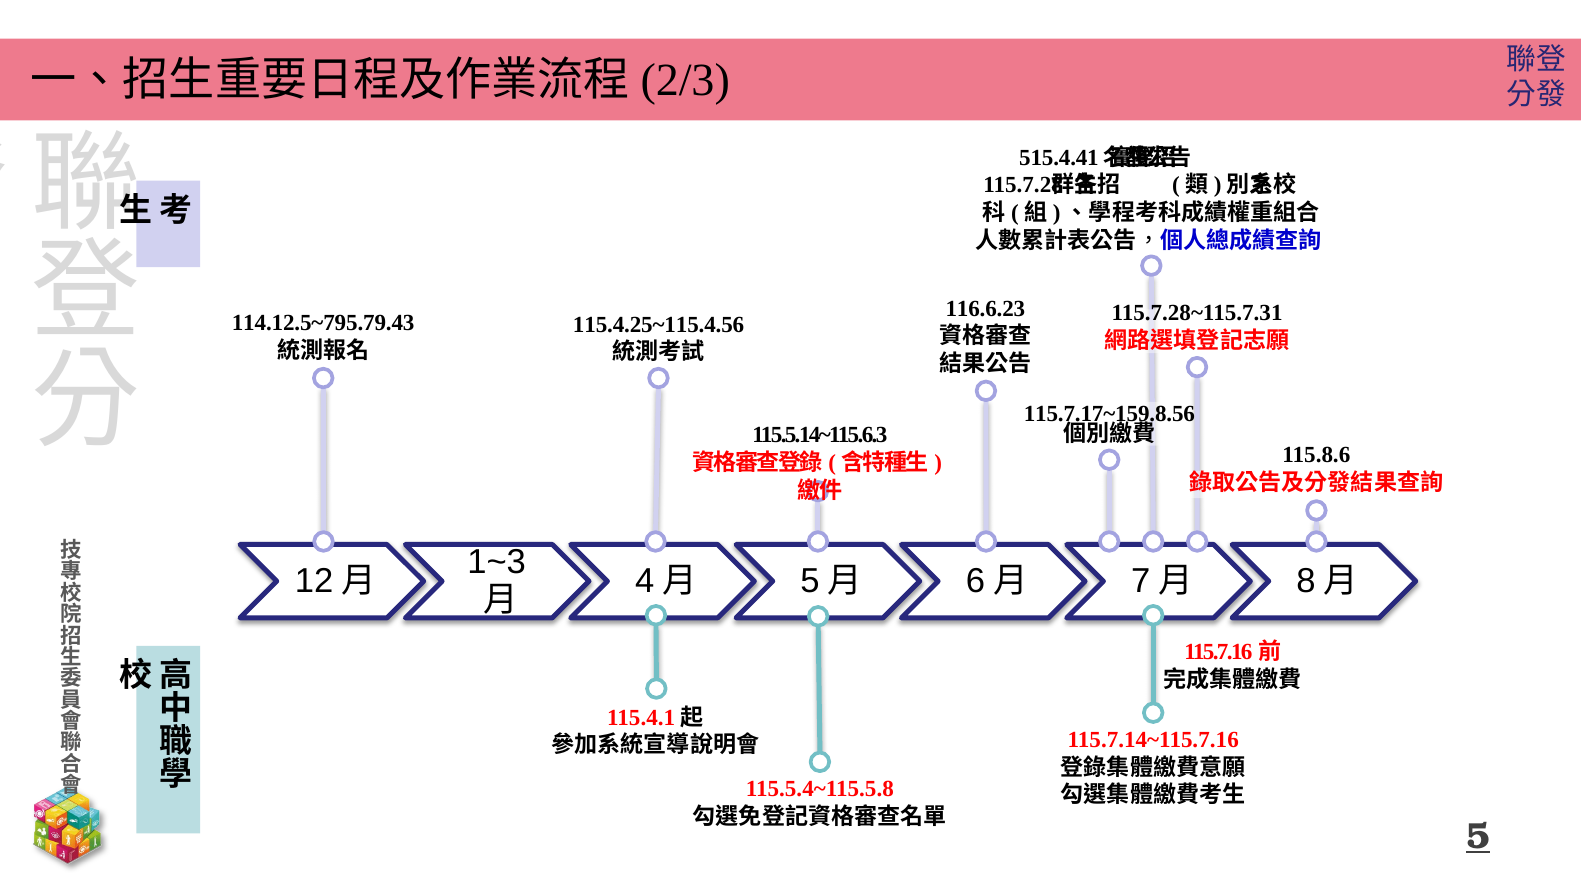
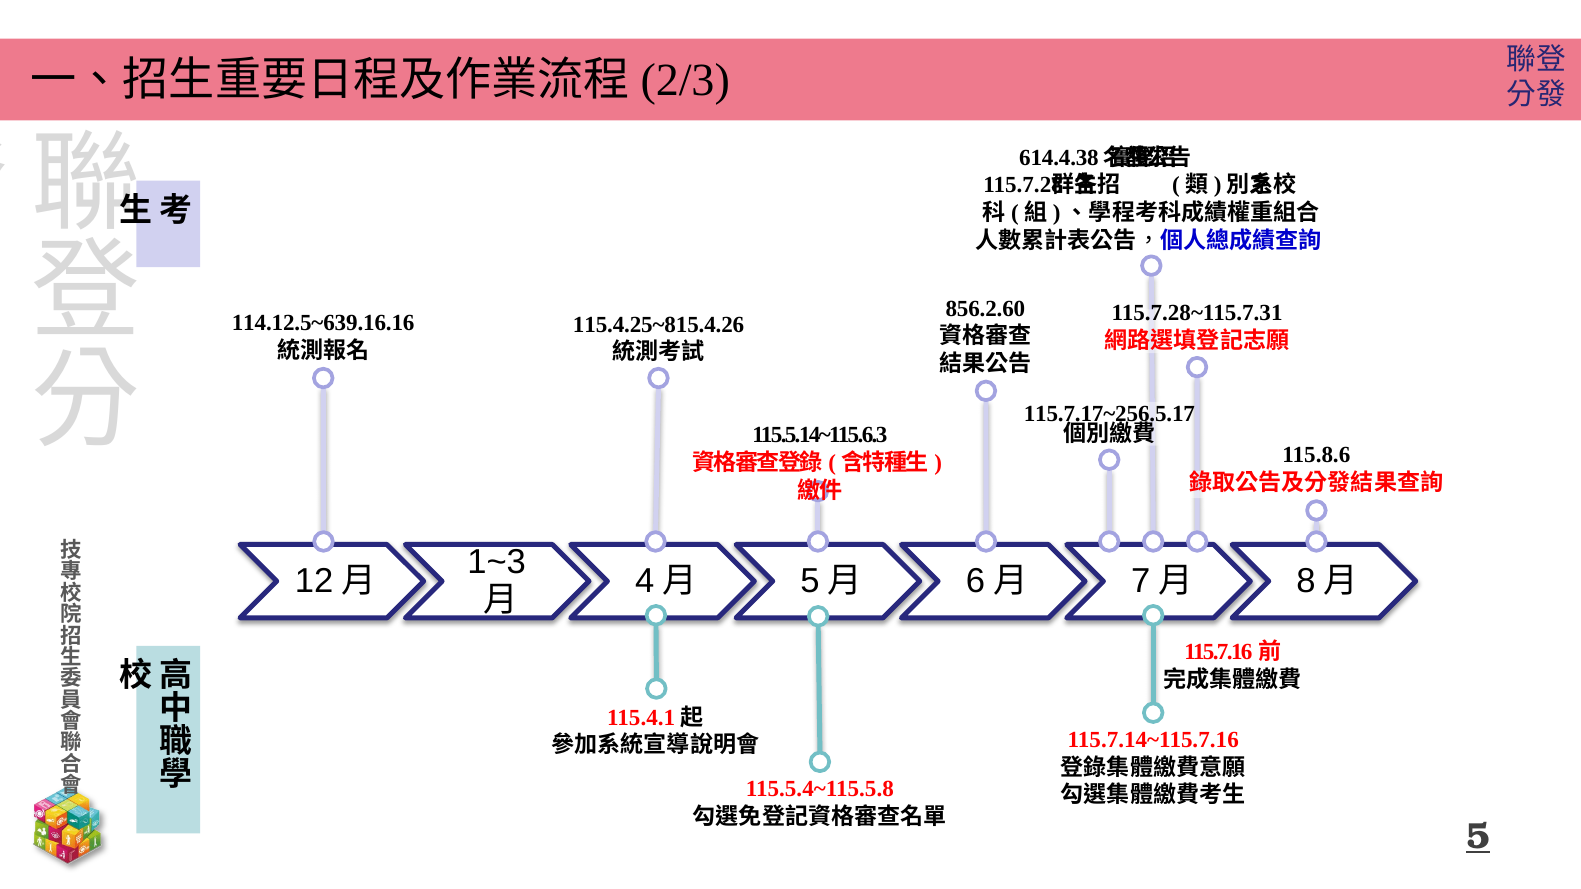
515.4.41: 515.4.41 -> 614.4.38
116.6.23: 116.6.23 -> 856.2.60
114.12.5~795.79.43: 114.12.5~795.79.43 -> 114.12.5~639.16.16
115.4.25~115.4.56: 115.4.25~115.4.56 -> 115.4.25~815.4.26
115.7.17~159.8.56: 115.7.17~159.8.56 -> 115.7.17~256.5.17
